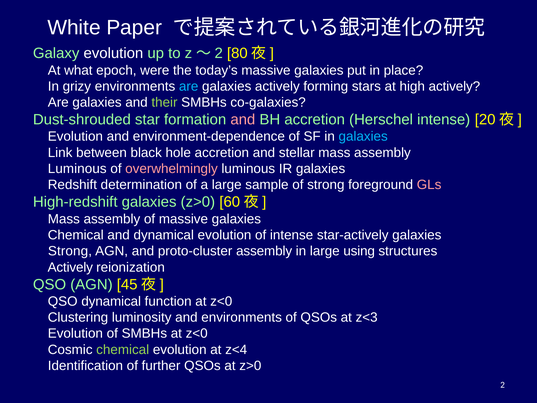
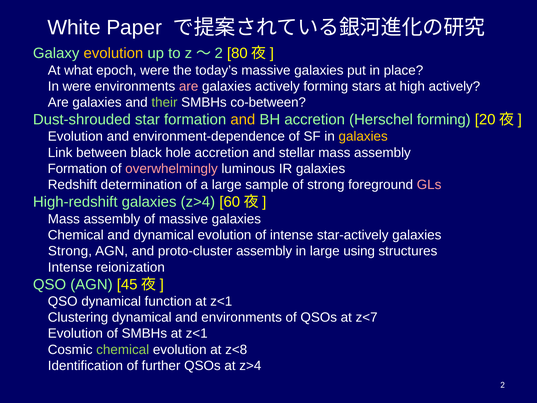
evolution at (113, 53) colour: white -> yellow
In grizy: grizy -> were
are at (189, 86) colour: light blue -> pink
co-galaxies: co-galaxies -> co-between
and at (243, 120) colour: pink -> yellow
Herschel intense: intense -> forming
galaxies at (363, 136) colour: light blue -> yellow
Luminous at (77, 169): Luminous -> Formation
galaxies z>0: z>0 -> z>4
Actively at (70, 267): Actively -> Intense
function at z<0: z<0 -> z<1
Clustering luminosity: luminosity -> dynamical
z<3: z<3 -> z<7
SMBHs at z<0: z<0 -> z<1
z<4: z<4 -> z<8
at z>0: z>0 -> z>4
